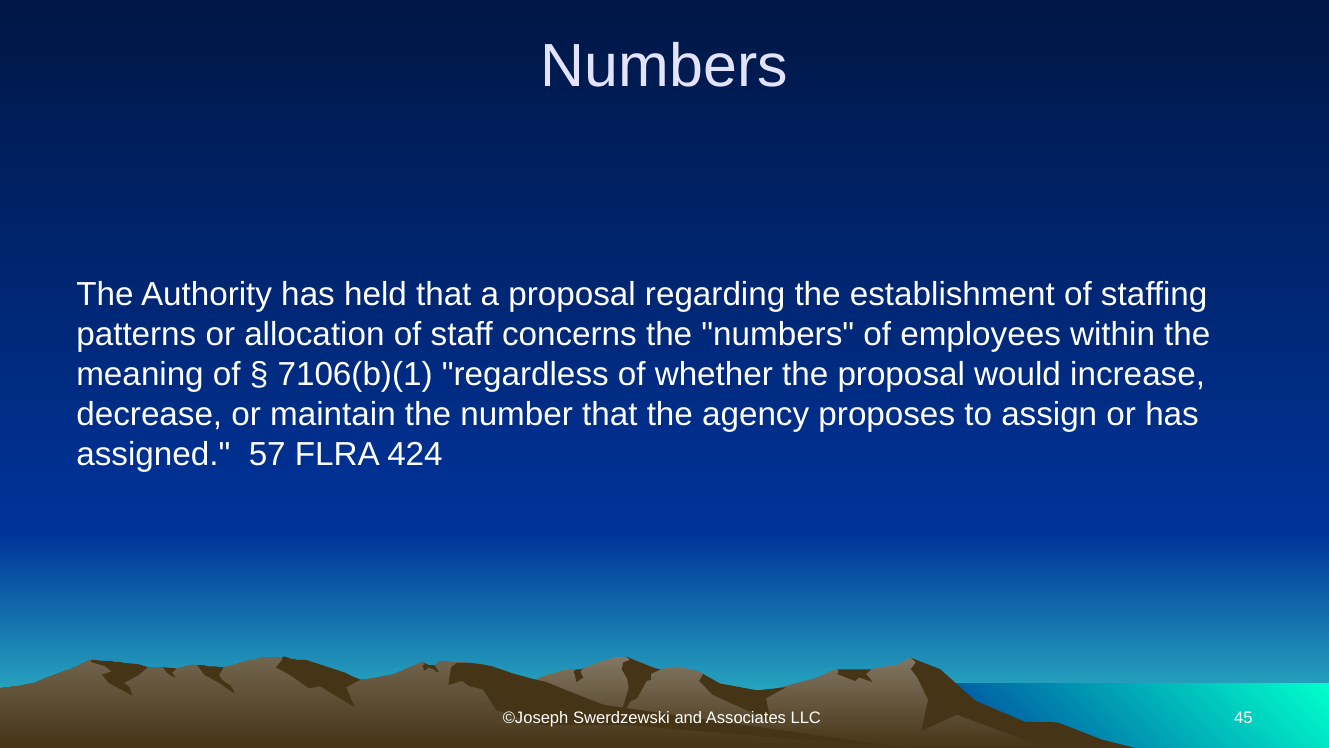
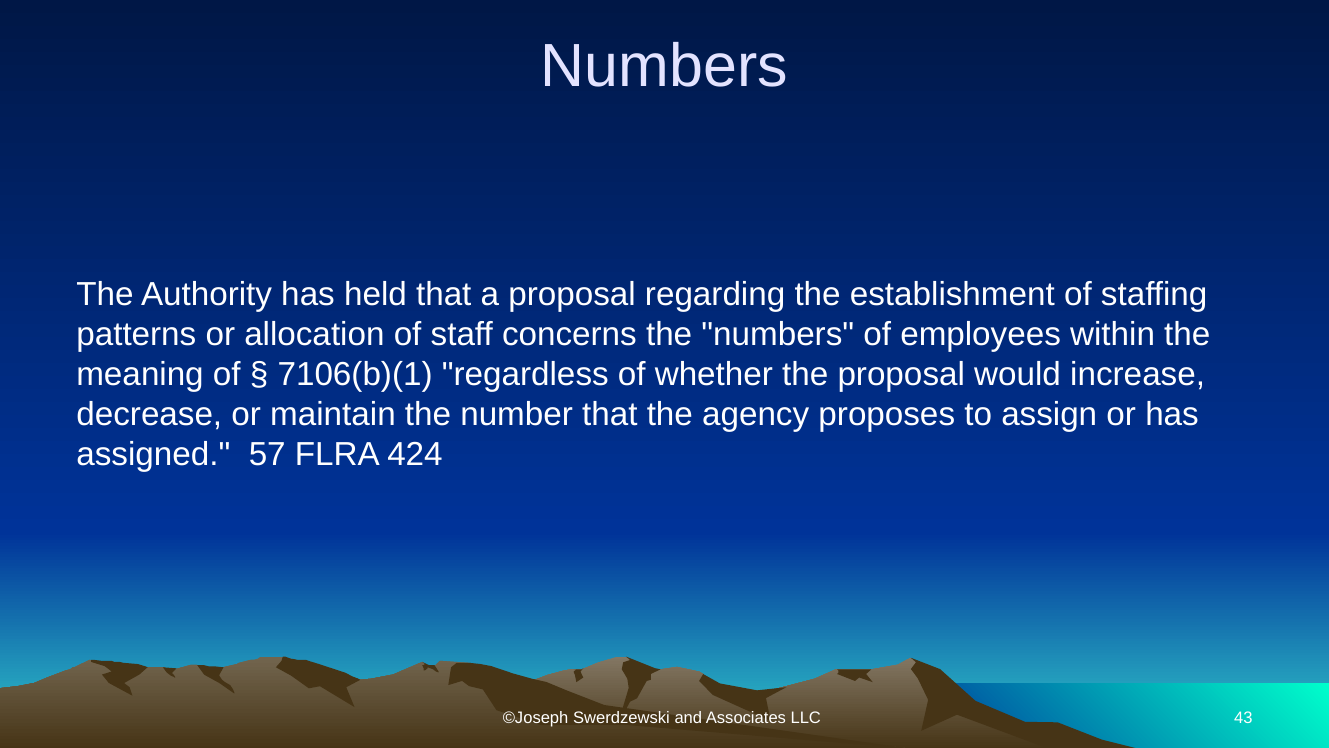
45: 45 -> 43
